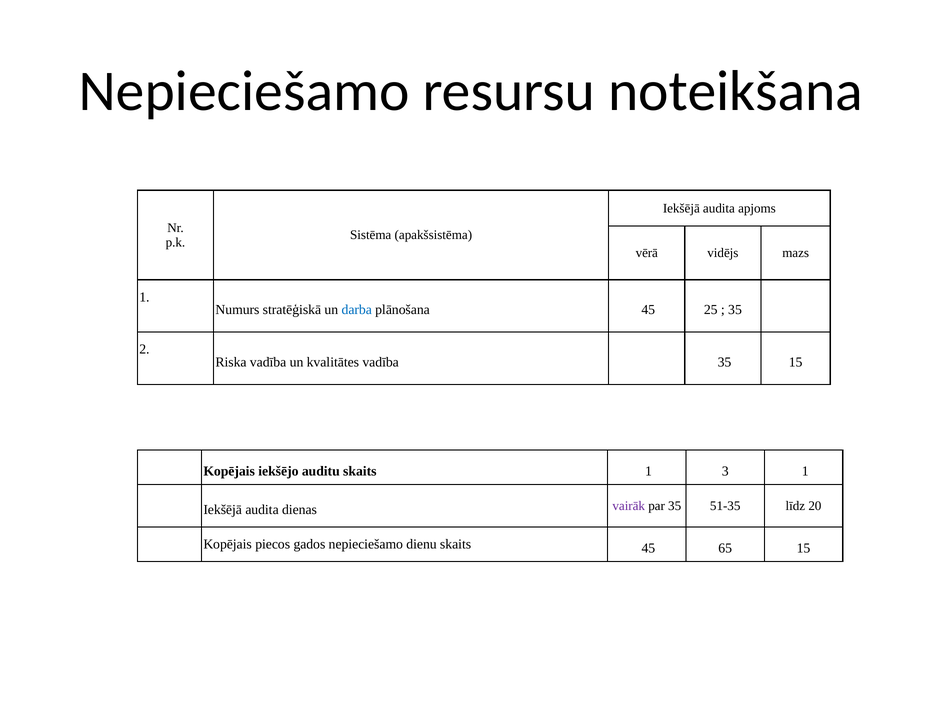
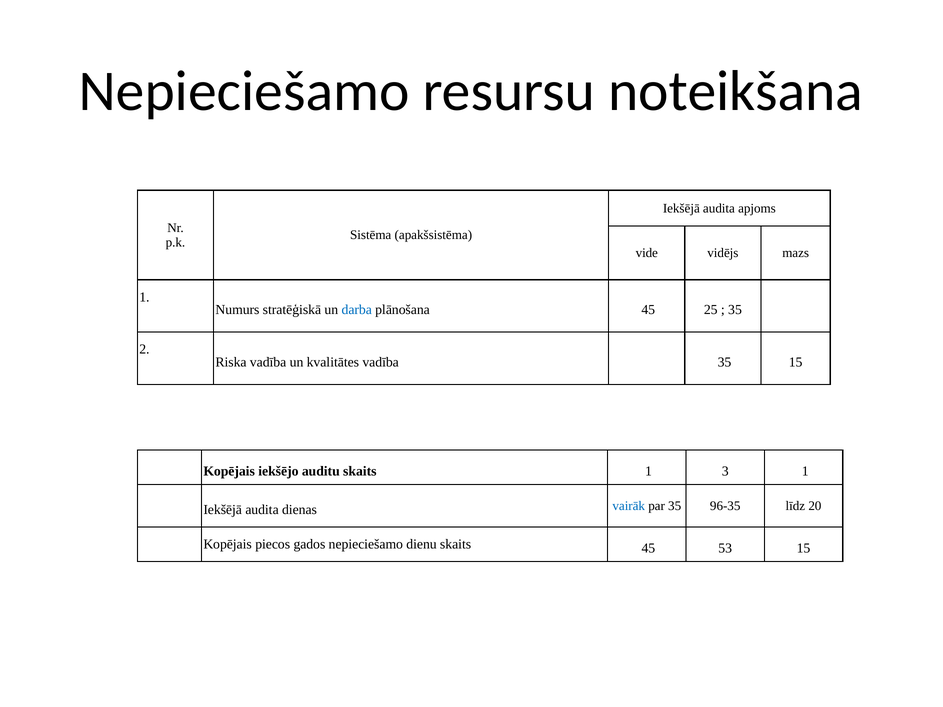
vērā: vērā -> vide
vairāk colour: purple -> blue
51-35: 51-35 -> 96-35
65: 65 -> 53
